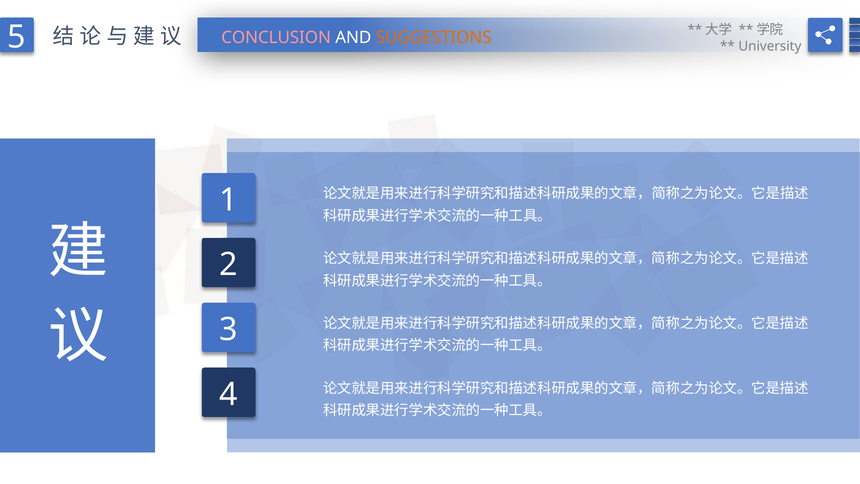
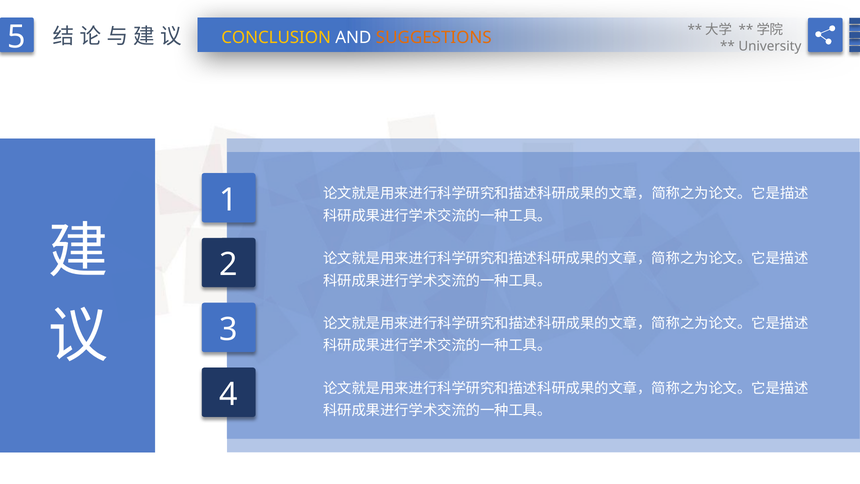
CONCLUSION colour: pink -> yellow
